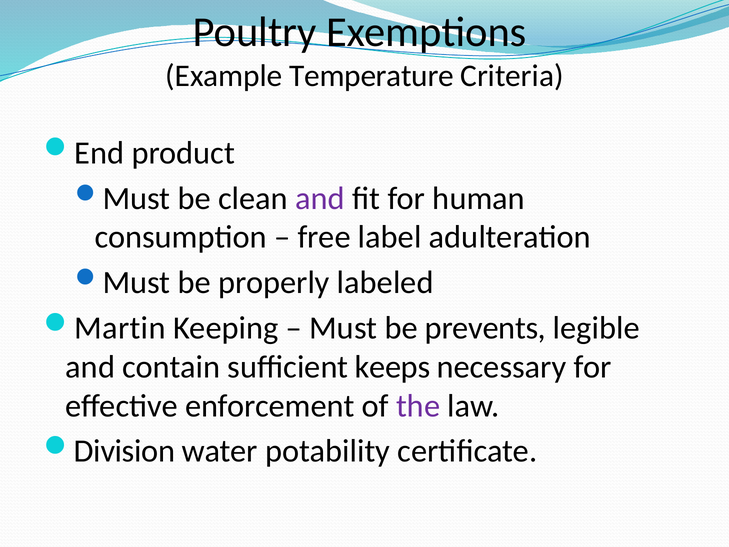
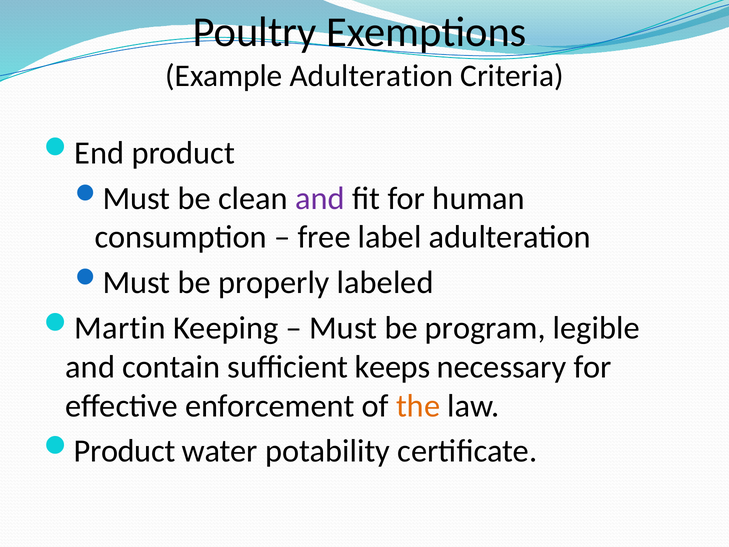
Example Temperature: Temperature -> Adulteration
prevents: prevents -> program
the colour: purple -> orange
Division at (125, 451): Division -> Product
